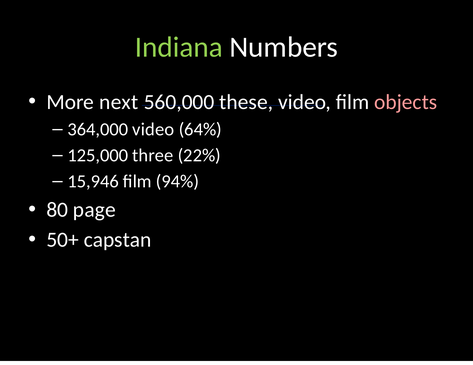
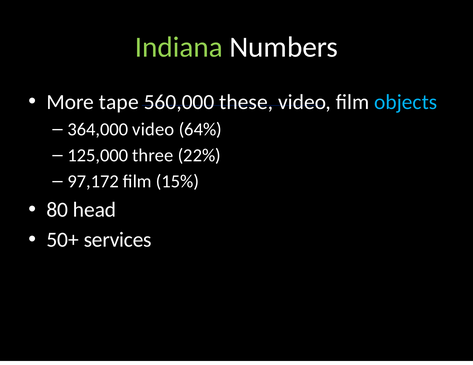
next: next -> tape
objects colour: pink -> light blue
15,946: 15,946 -> 97,172
94%: 94% -> 15%
page: page -> head
capstan: capstan -> services
